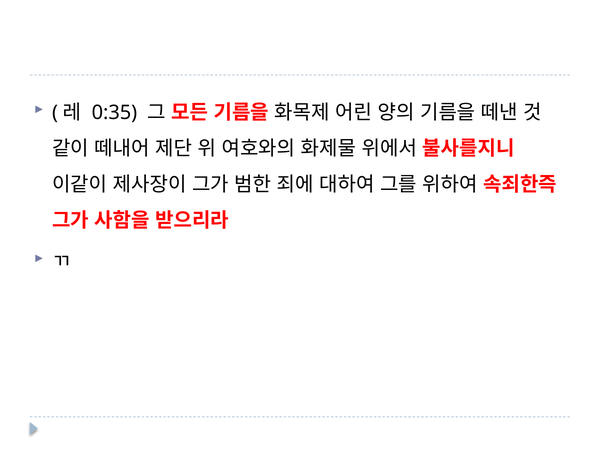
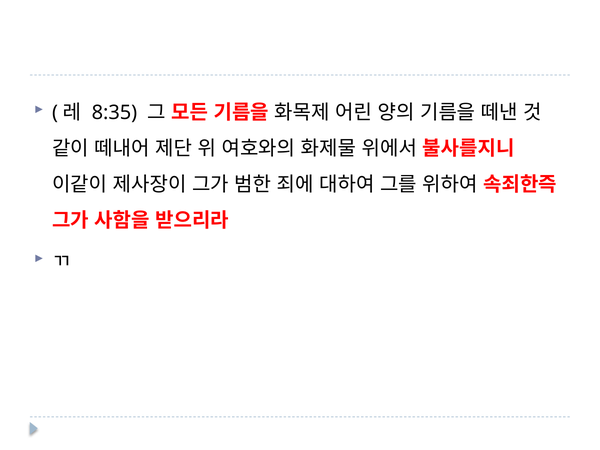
0:35: 0:35 -> 8:35
